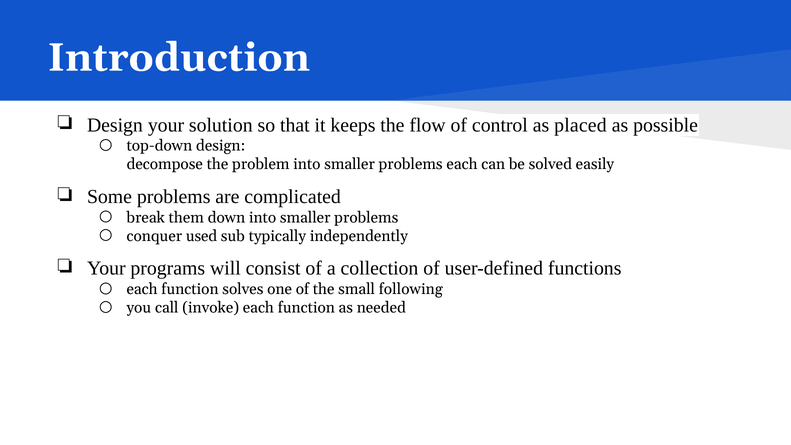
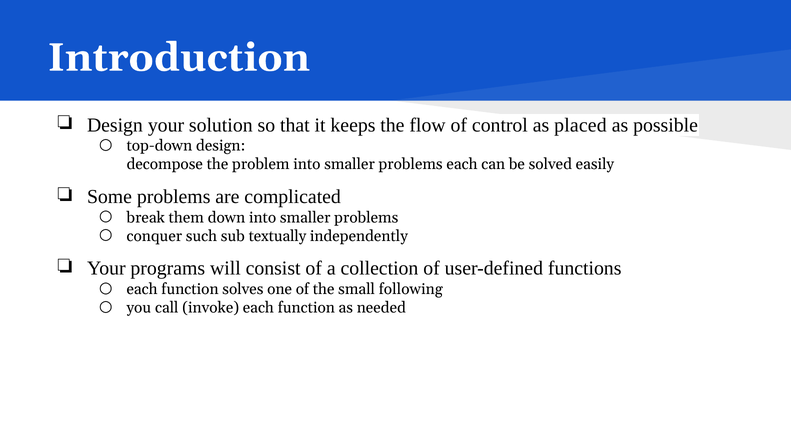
used: used -> such
typically: typically -> textually
